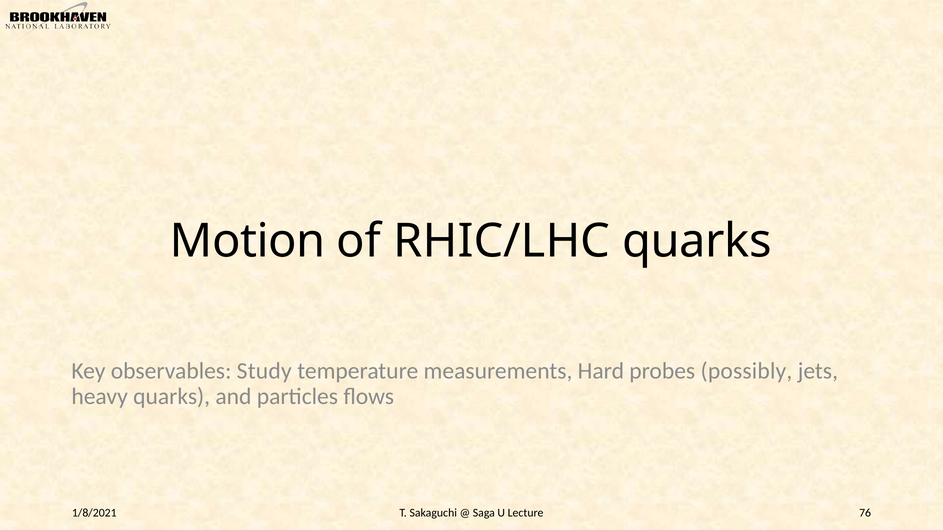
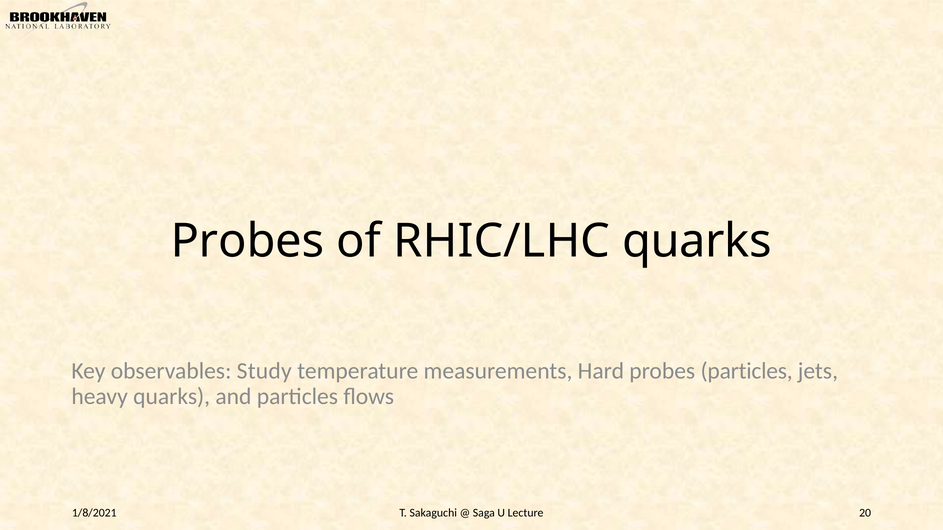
Motion at (248, 241): Motion -> Probes
probes possibly: possibly -> particles
76: 76 -> 20
